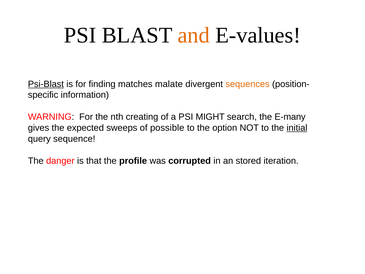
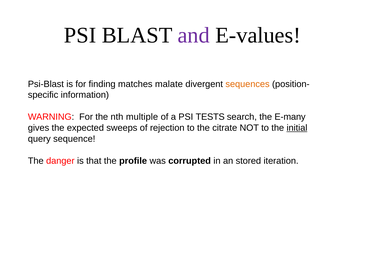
and colour: orange -> purple
Psi-Blast underline: present -> none
creating: creating -> multiple
MIGHT: MIGHT -> TESTS
possible: possible -> rejection
option: option -> citrate
